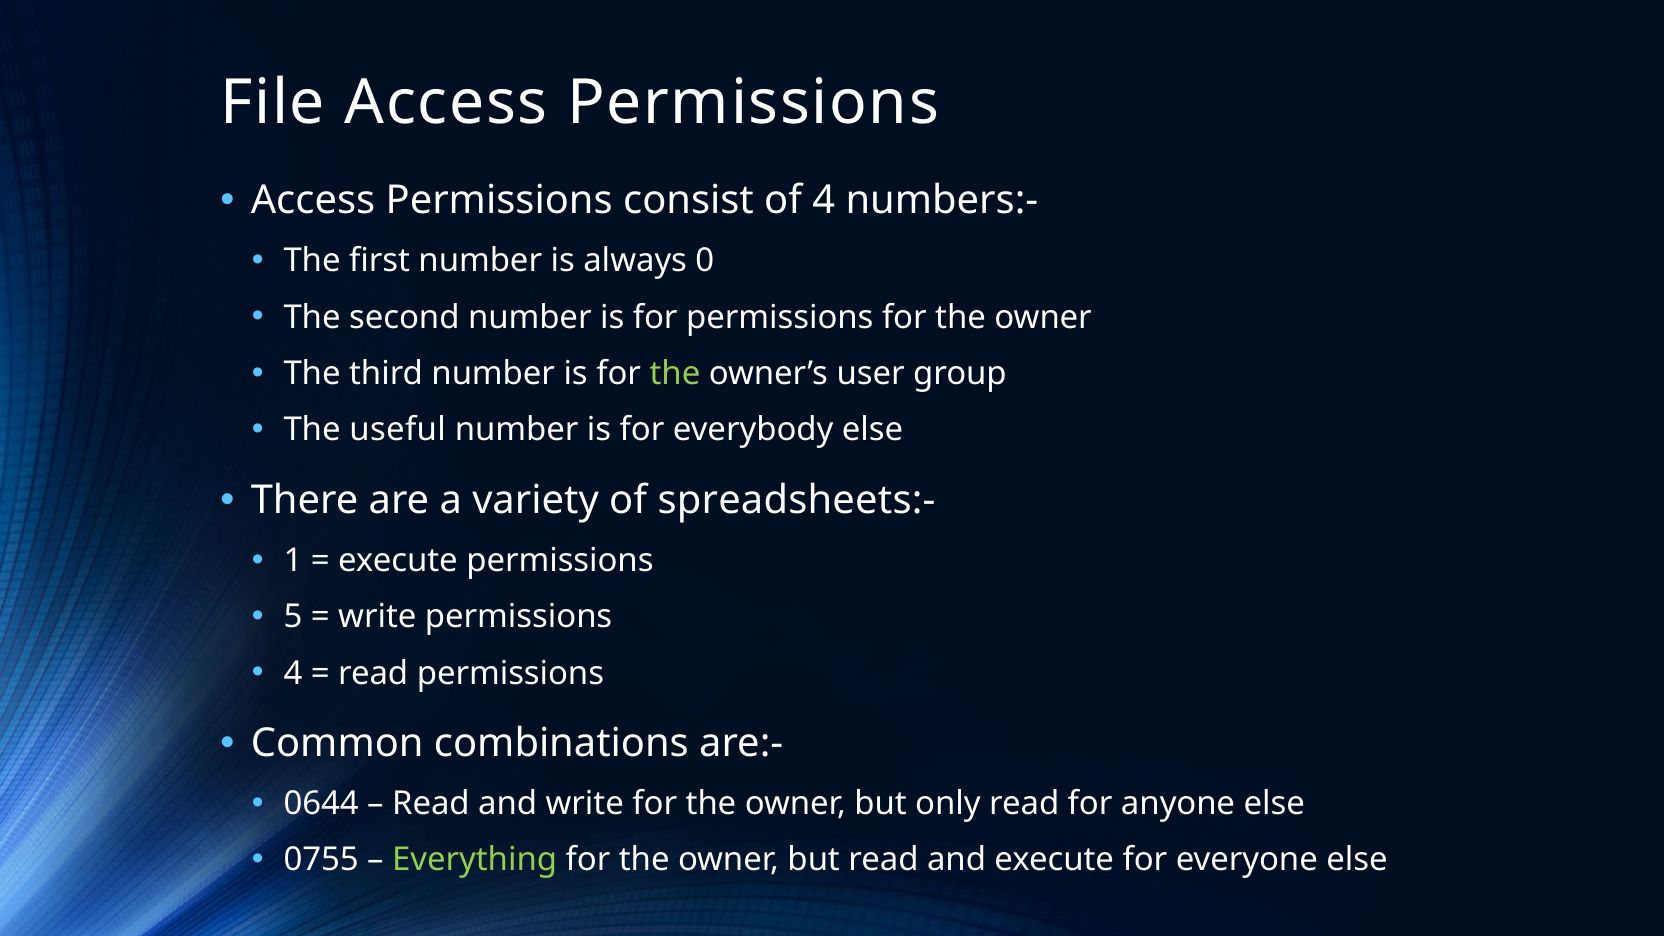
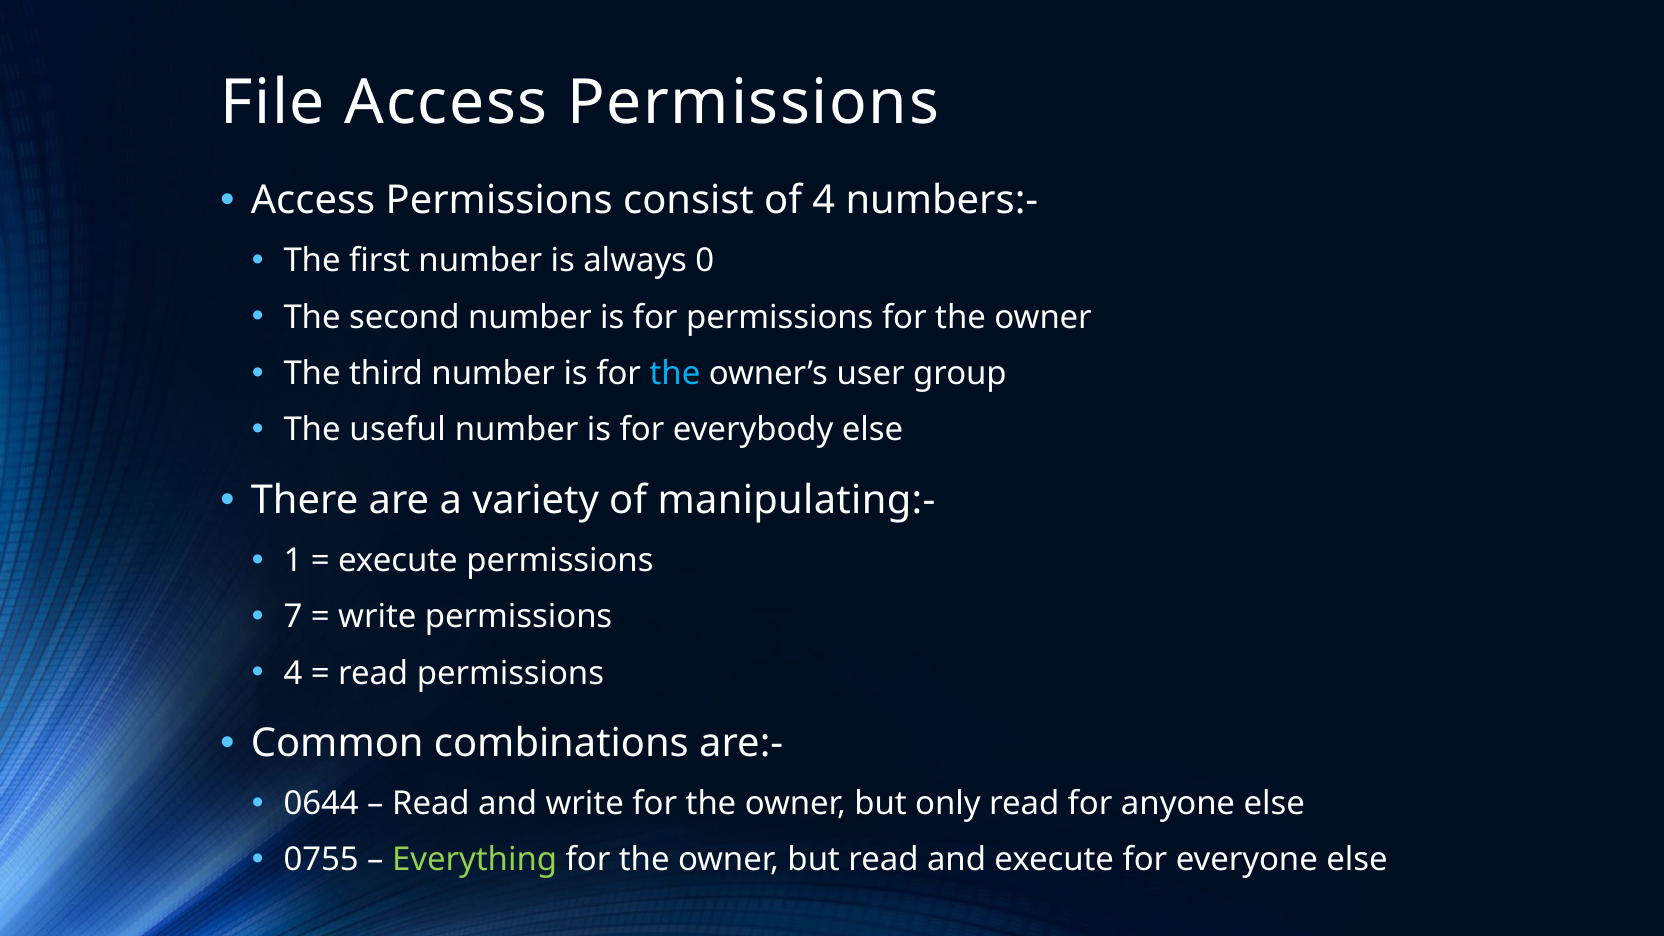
the at (675, 374) colour: light green -> light blue
spreadsheets:-: spreadsheets:- -> manipulating:-
5: 5 -> 7
